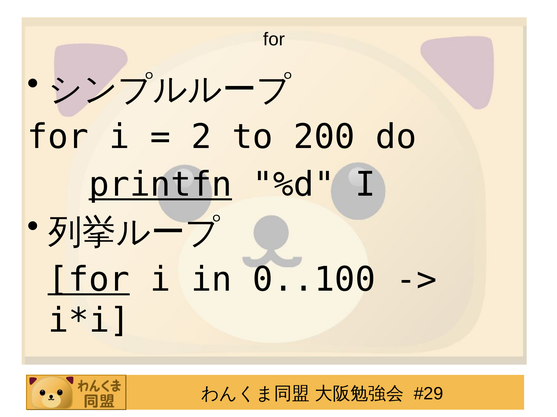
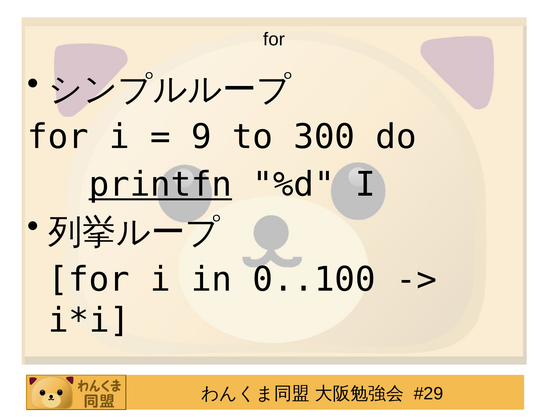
2: 2 -> 9
200: 200 -> 300
for at (89, 280) underline: present -> none
